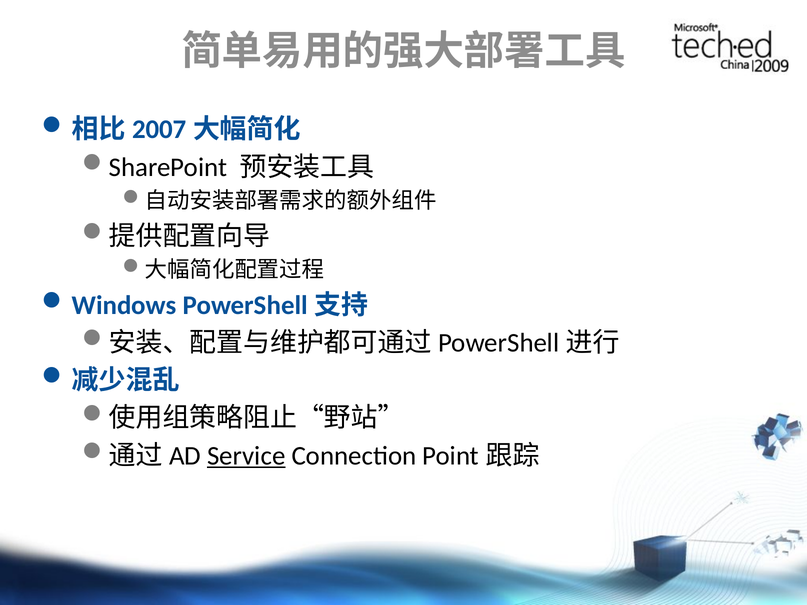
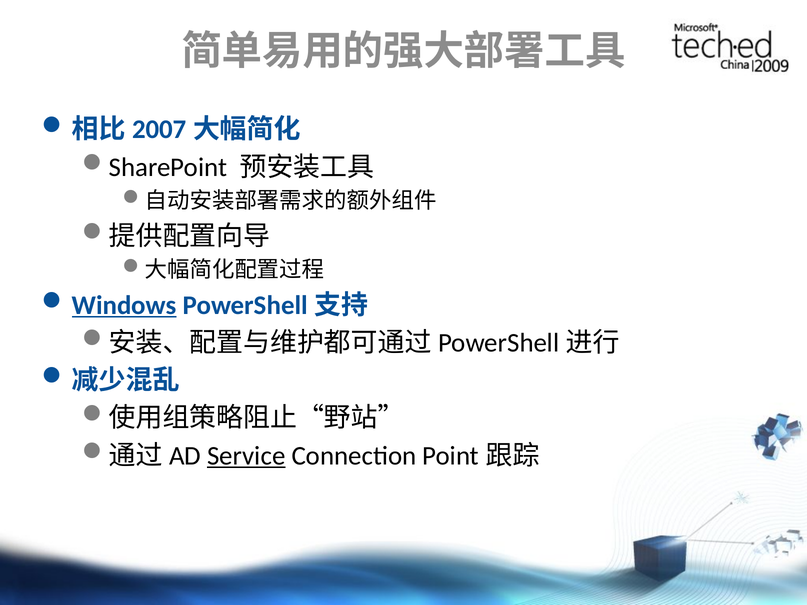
Windows underline: none -> present
